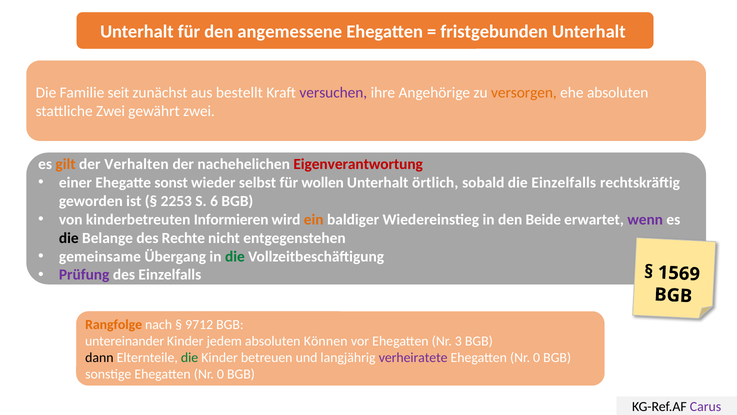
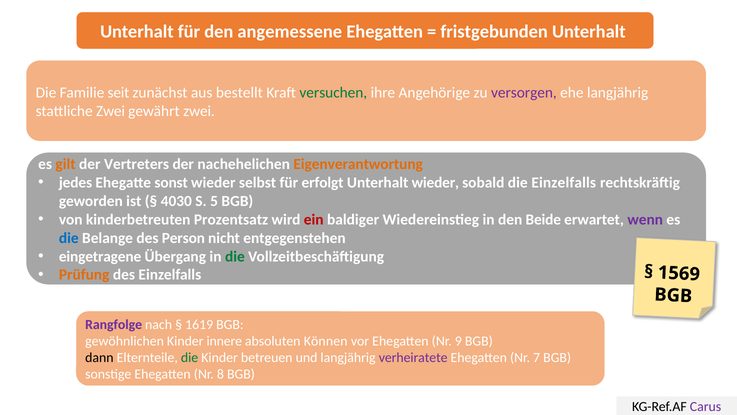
versuchen colour: purple -> green
versorgen colour: orange -> purple
ehe absoluten: absoluten -> langjährig
Verhalten: Verhalten -> Vertreters
Eigenverantwortung colour: red -> orange
einer: einer -> jedes
wollen: wollen -> erfolgt
Unterhalt örtlich: örtlich -> wieder
2253: 2253 -> 4030
6: 6 -> 5
Informieren: Informieren -> Prozentsatz
ein colour: orange -> red
die at (69, 238) colour: black -> blue
Rechte: Rechte -> Person
gemeinsame: gemeinsame -> eingetragene
Prüfung colour: purple -> orange
Rangfolge colour: orange -> purple
9712: 9712 -> 1619
untereinander: untereinander -> gewöhnlichen
jedem: jedem -> innere
3: 3 -> 9
0 at (537, 357): 0 -> 7
sonstige Ehegatten Nr 0: 0 -> 8
